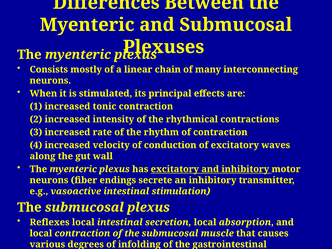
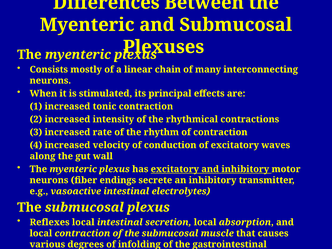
stimulation: stimulation -> electrolytes
